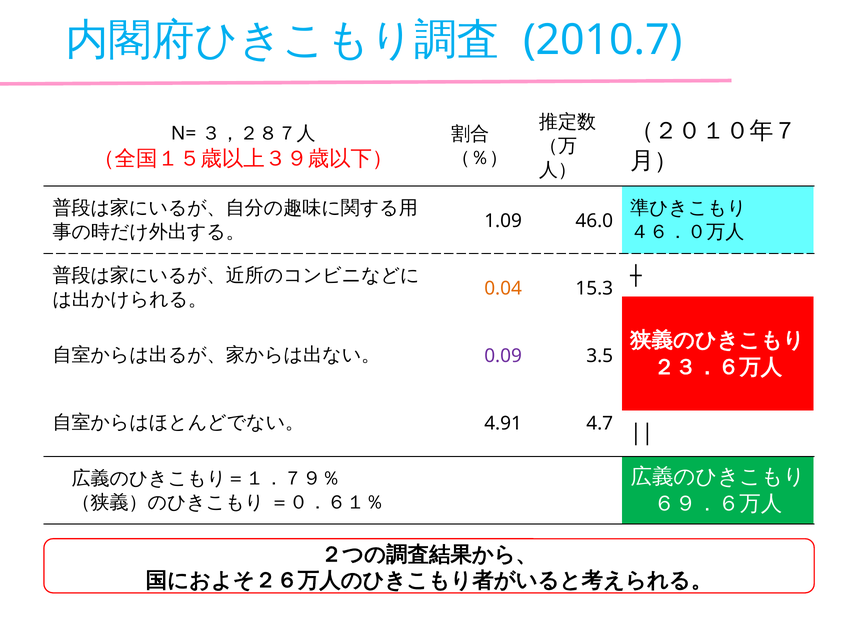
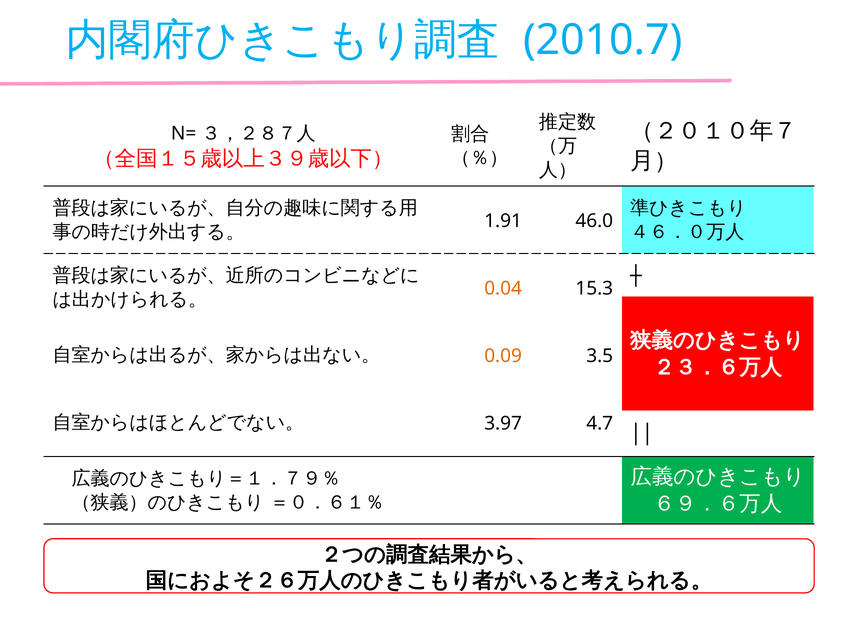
1.09: 1.09 -> 1.91
0.09 colour: purple -> orange
4.91: 4.91 -> 3.97
